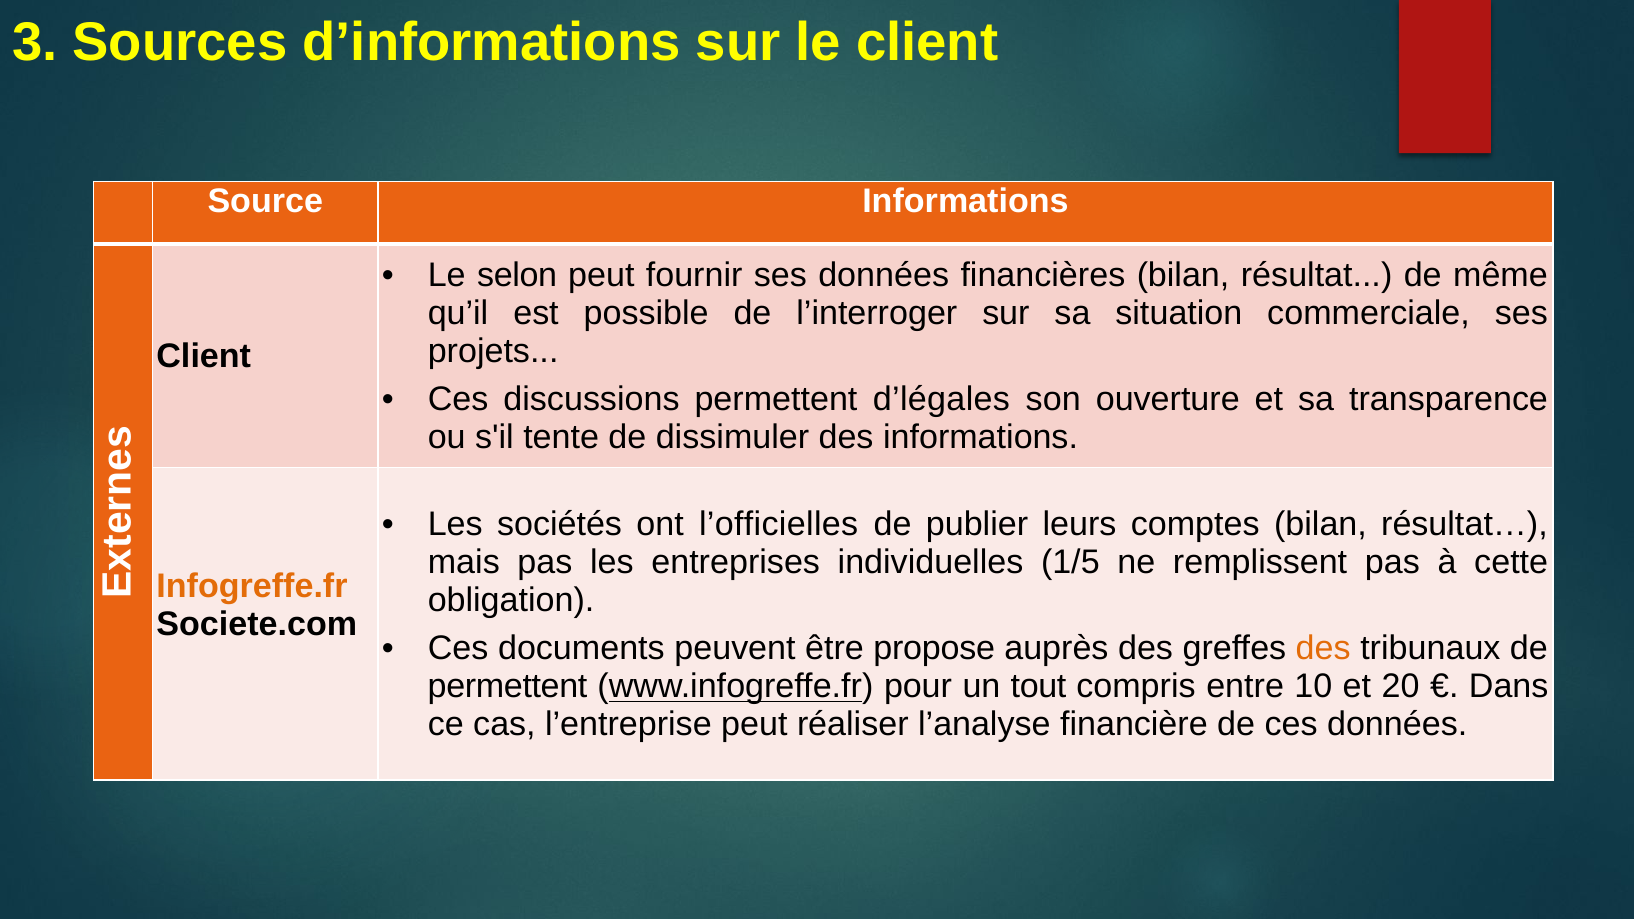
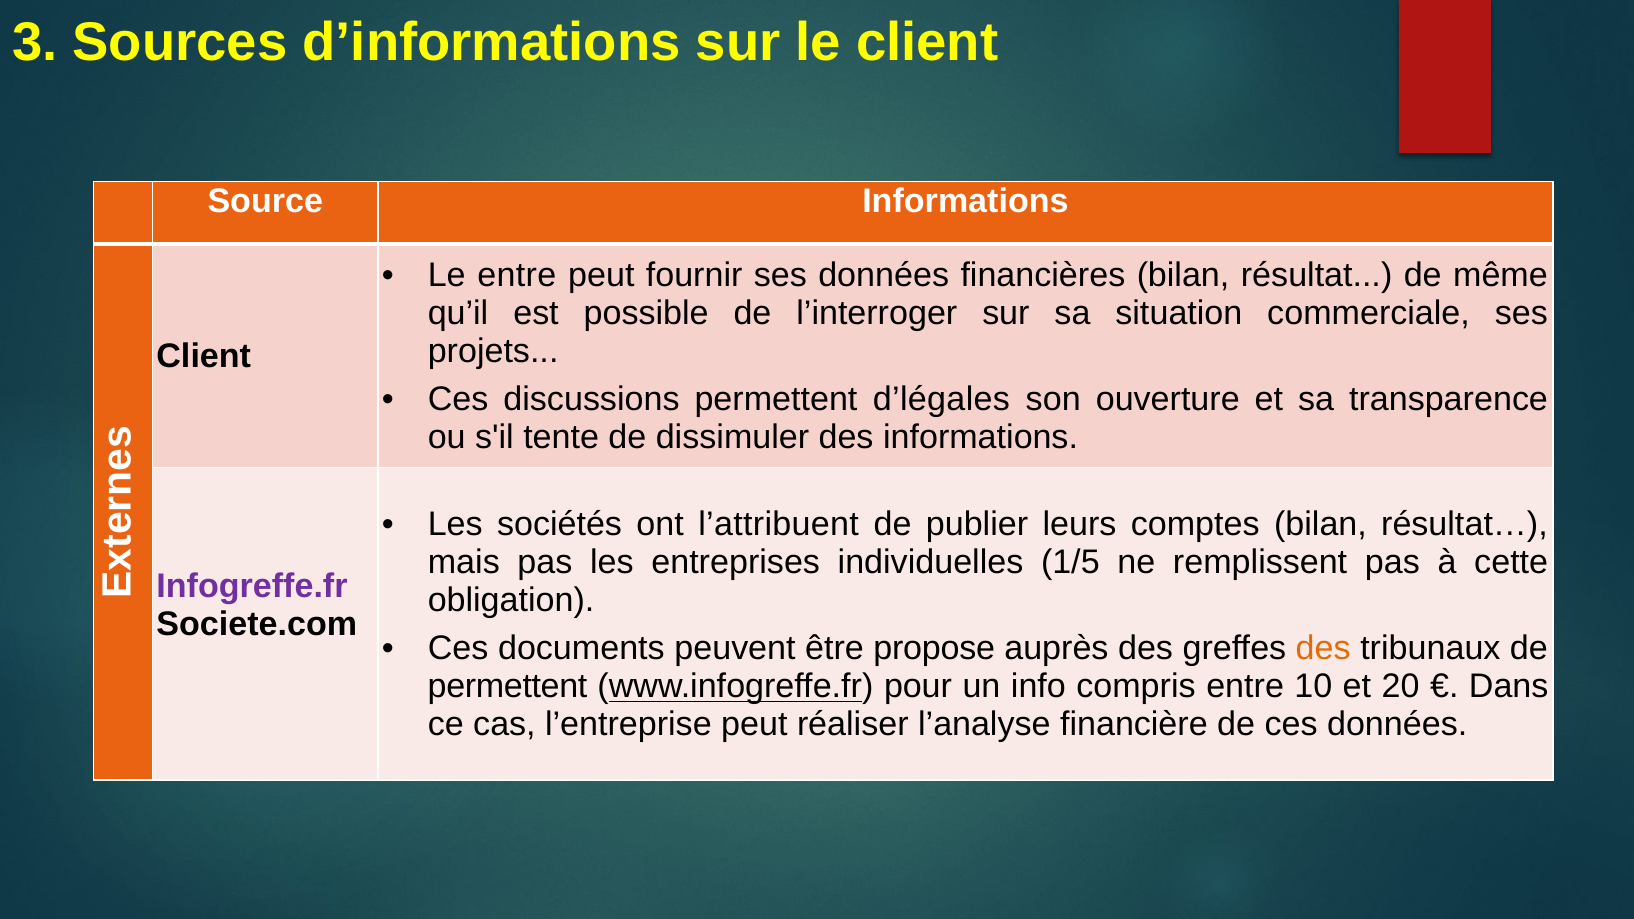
Le selon: selon -> entre
l’officielles: l’officielles -> l’attribuent
Infogreffe.fr colour: orange -> purple
tout: tout -> info
